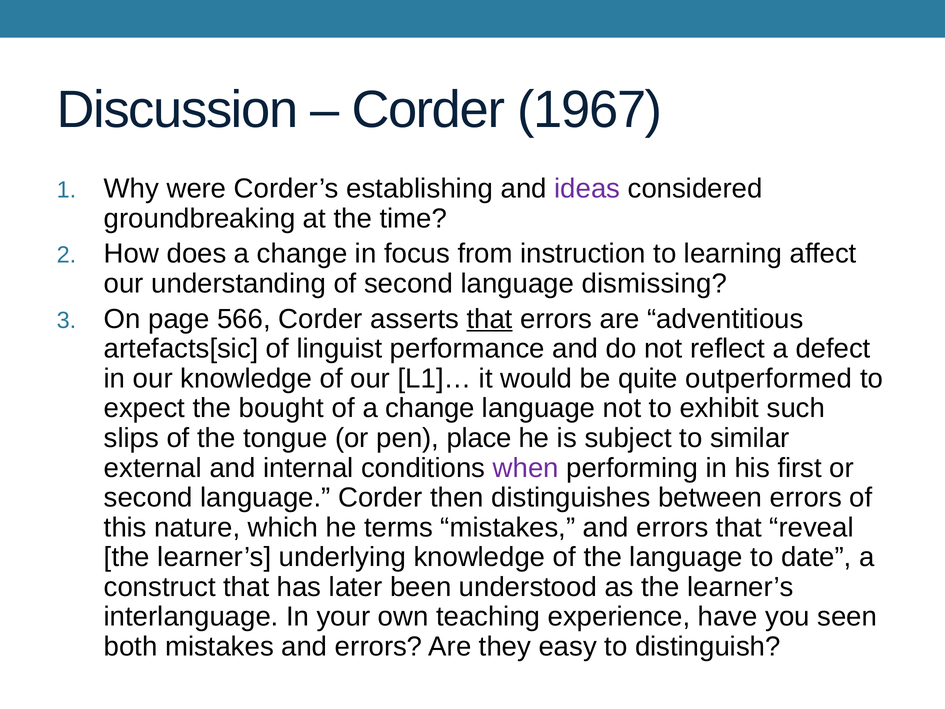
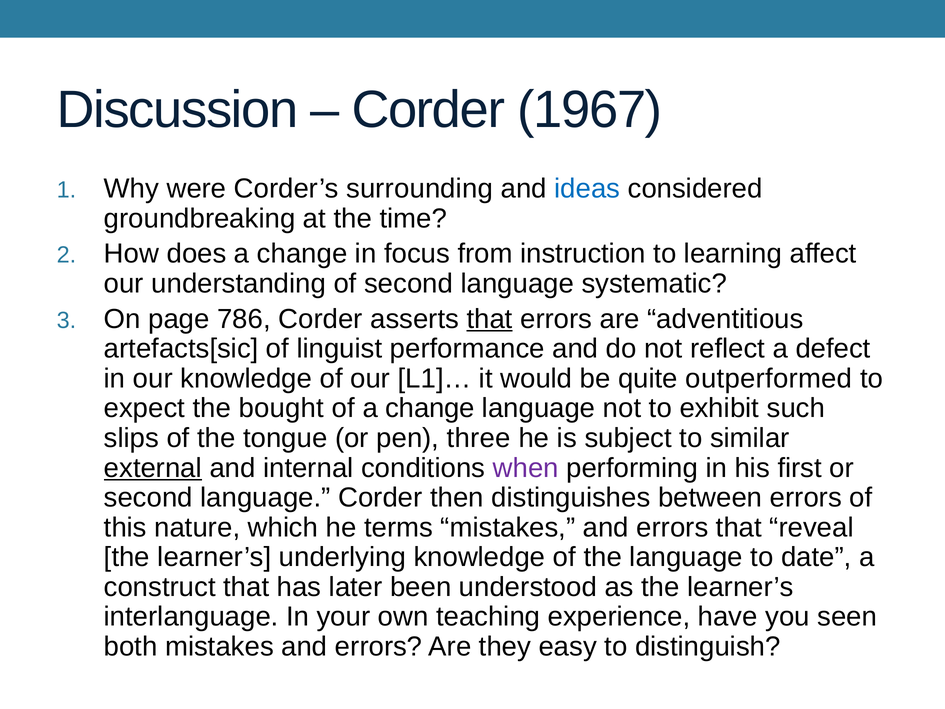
establishing: establishing -> surrounding
ideas colour: purple -> blue
dismissing: dismissing -> systematic
566: 566 -> 786
place: place -> three
external underline: none -> present
